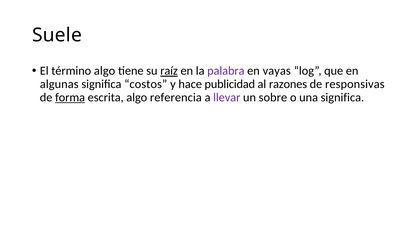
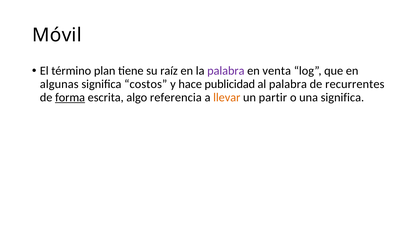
Suele: Suele -> Móvil
término algo: algo -> plan
raíz underline: present -> none
vayas: vayas -> venta
al razones: razones -> palabra
responsivas: responsivas -> recurrentes
llevar colour: purple -> orange
sobre: sobre -> partir
